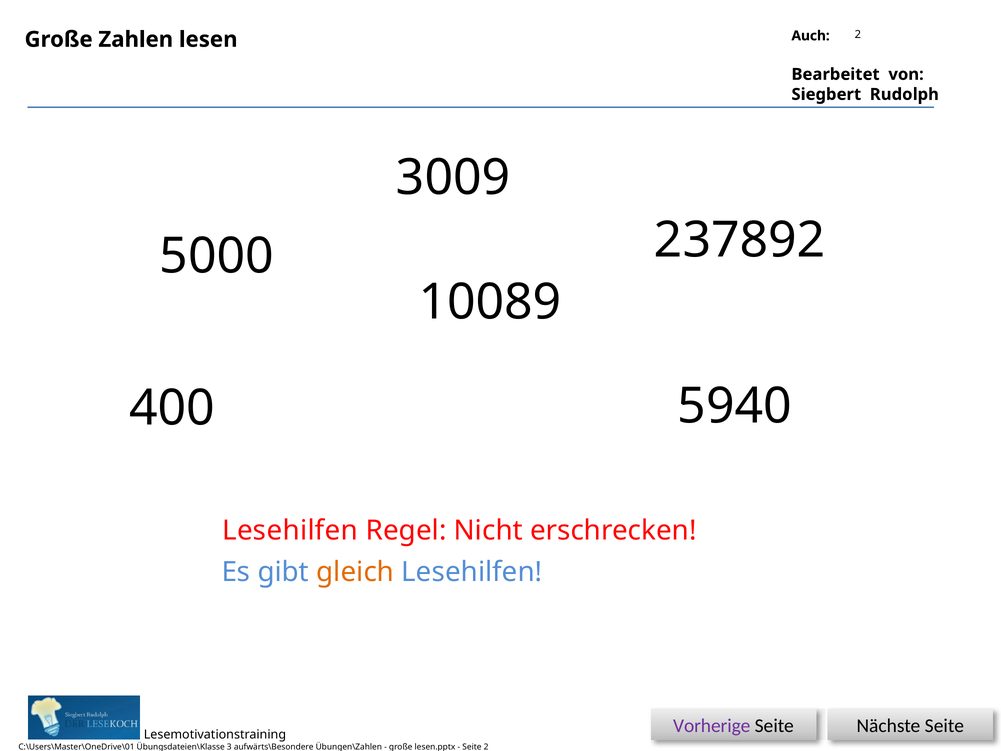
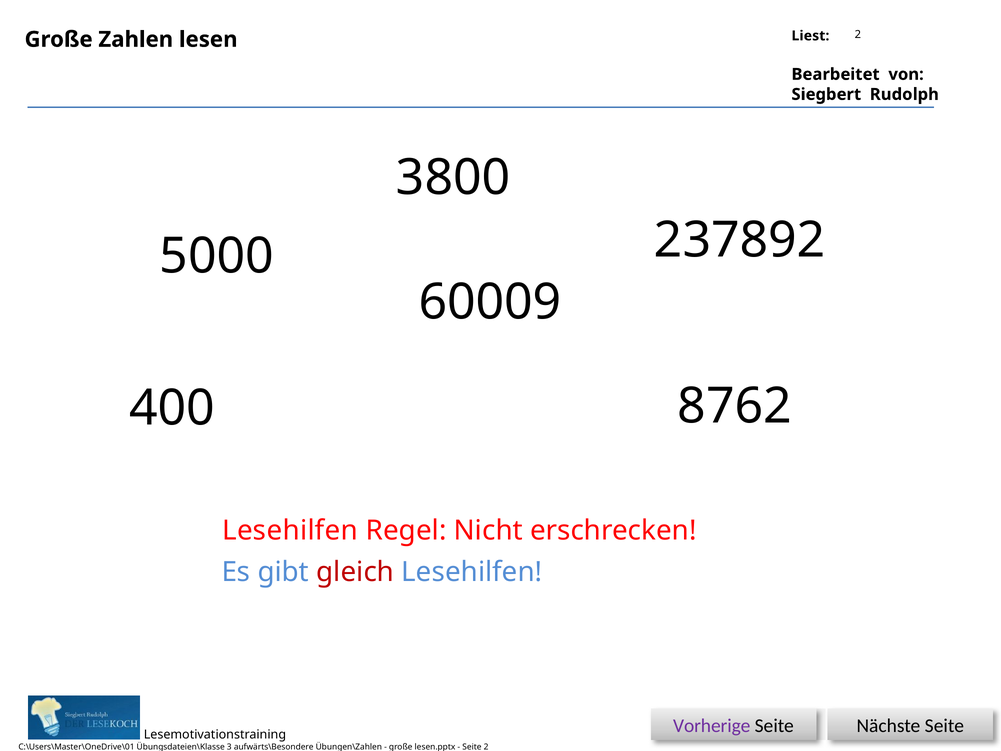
Auch: Auch -> Liest
3009: 3009 -> 3800
10089: 10089 -> 60009
5940: 5940 -> 8762
gleich colour: orange -> red
